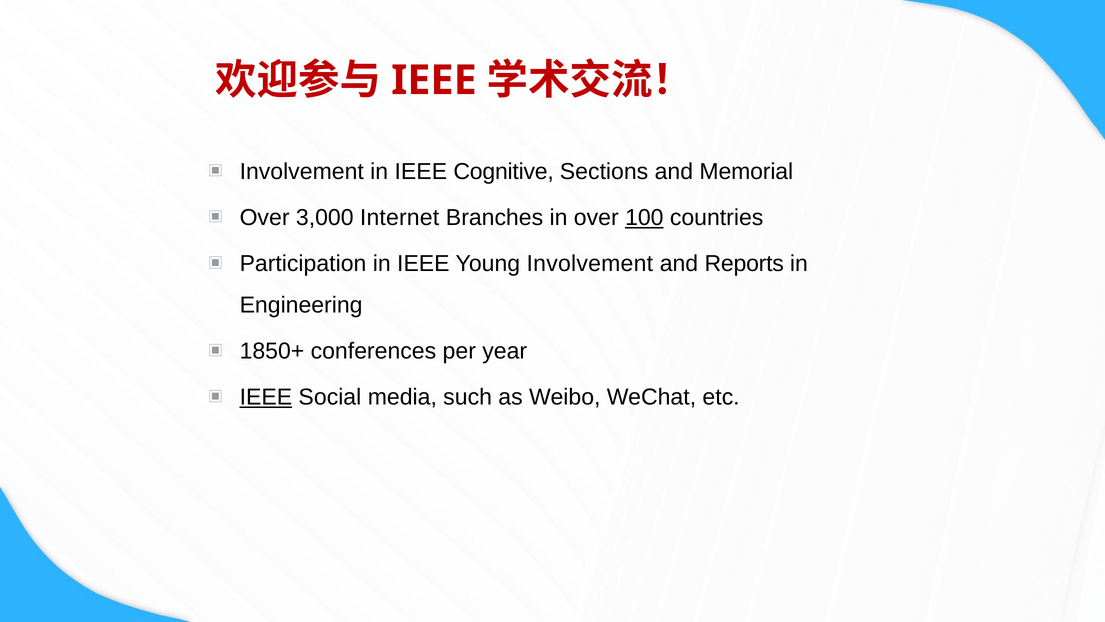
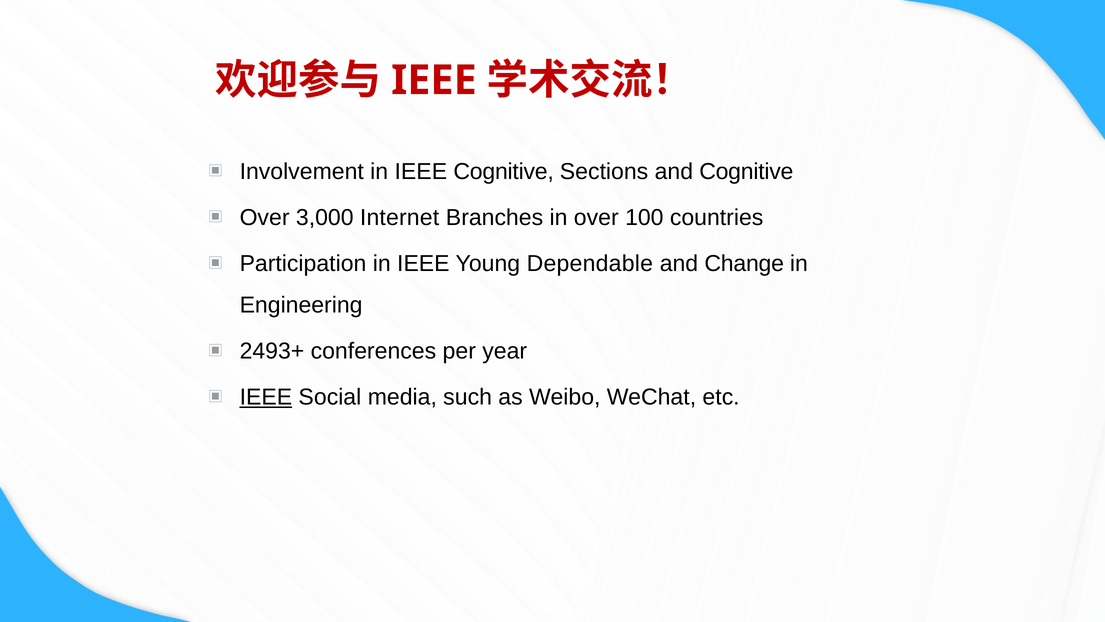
and Memorial: Memorial -> Cognitive
100 underline: present -> none
Young Involvement: Involvement -> Dependable
Reports: Reports -> Change
1850+: 1850+ -> 2493+
